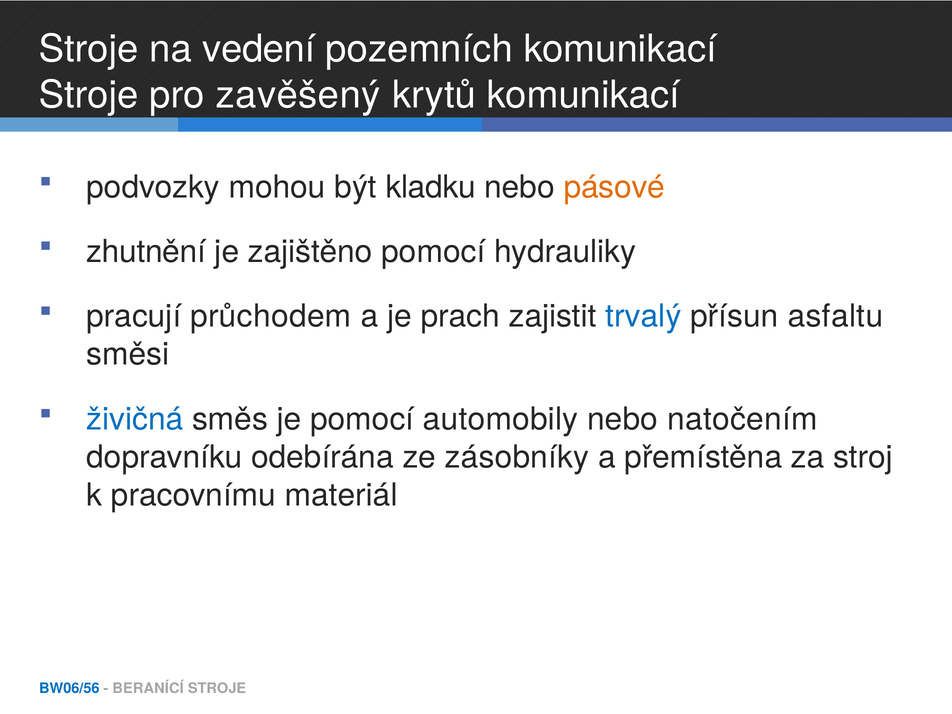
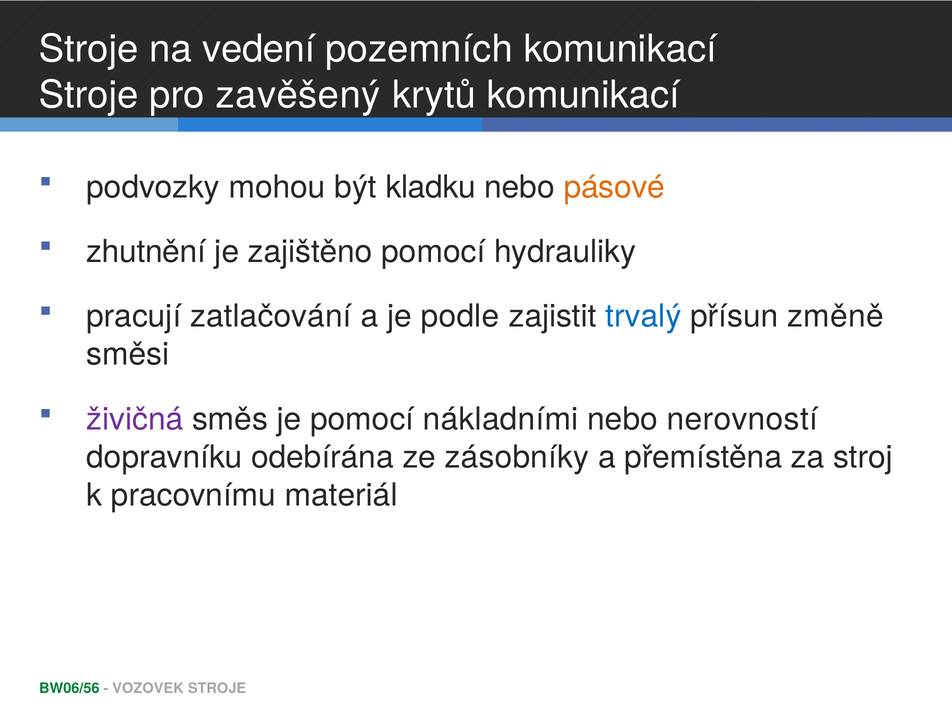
průchodem: průchodem -> zatlačování
prach: prach -> podle
asfaltu: asfaltu -> změně
živičná colour: blue -> purple
automobily: automobily -> nákladními
natočením: natočením -> nerovností
BW06/56 colour: blue -> green
BERANÍCÍ: BERANÍCÍ -> VOZOVEK
